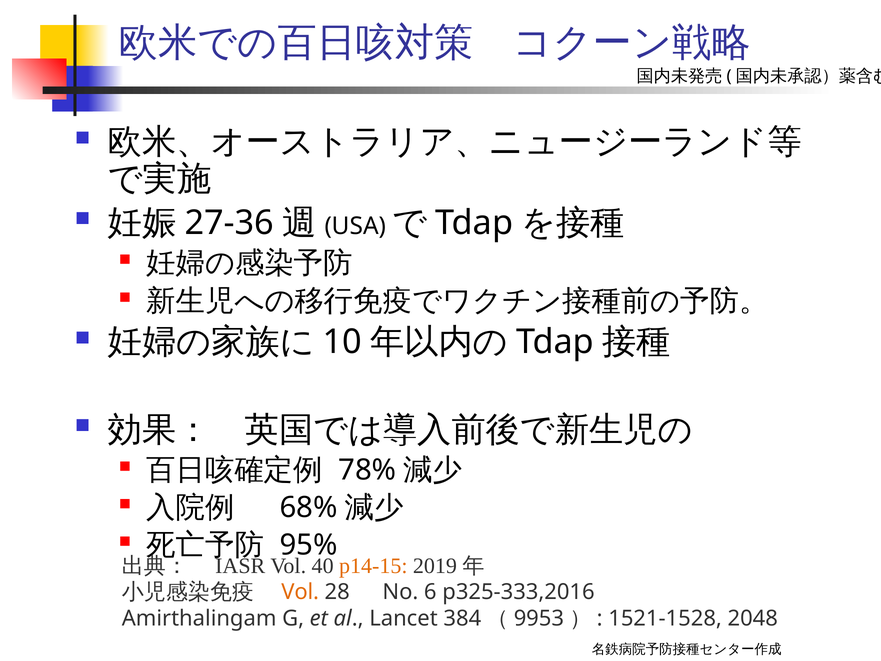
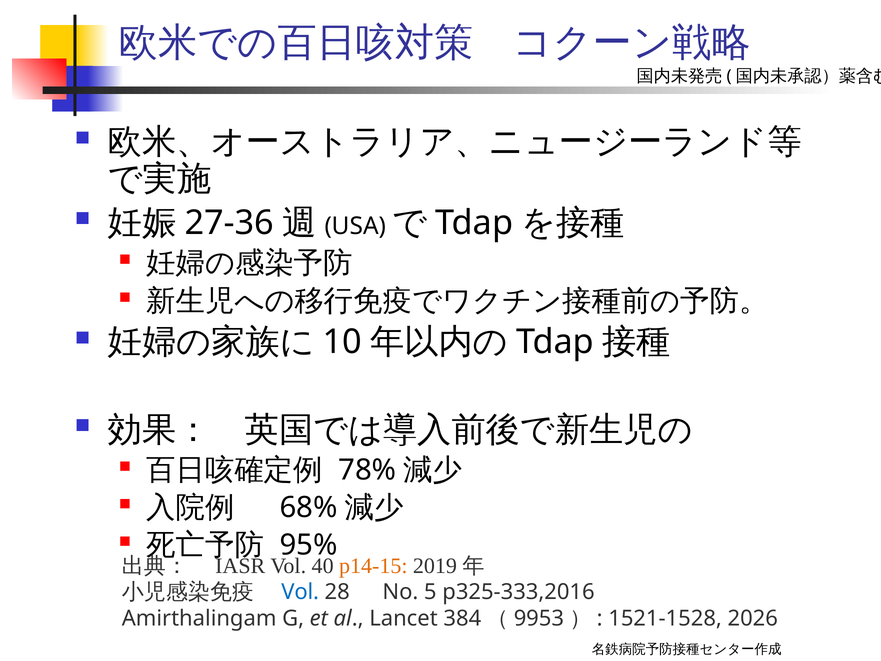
Vol at (300, 592) colour: orange -> blue
6: 6 -> 5
2048: 2048 -> 2026
